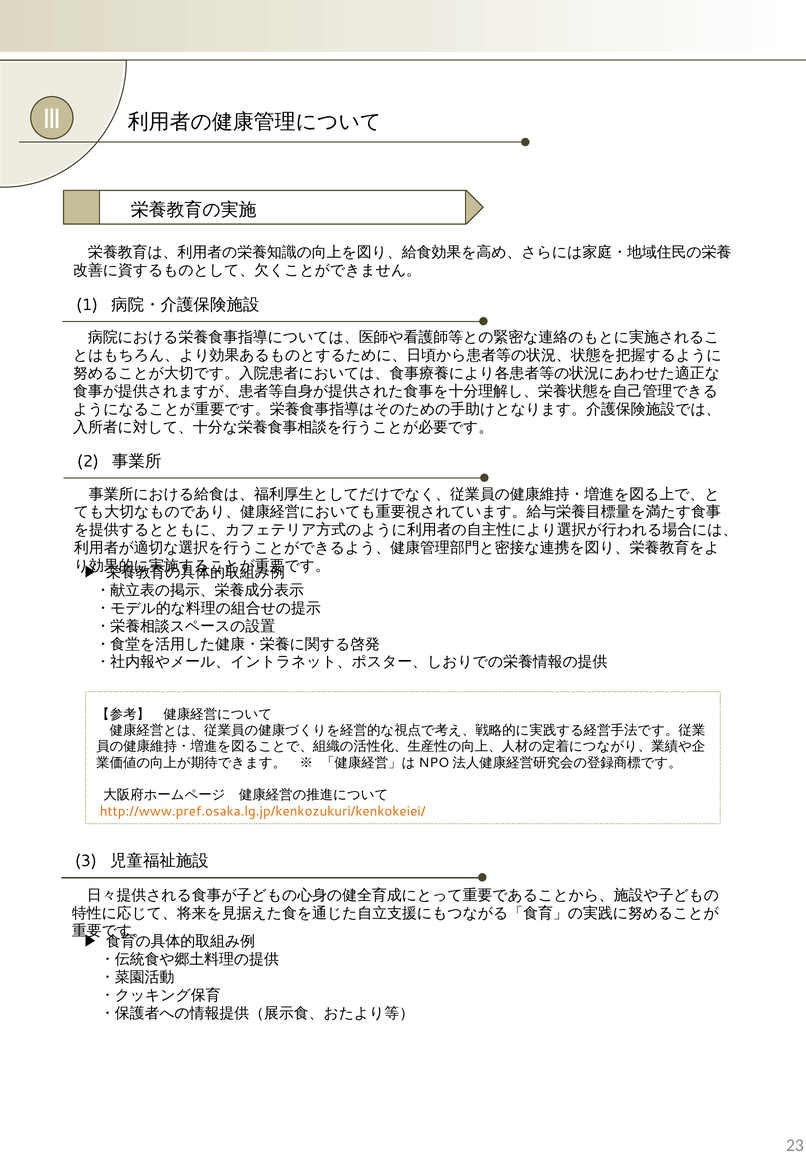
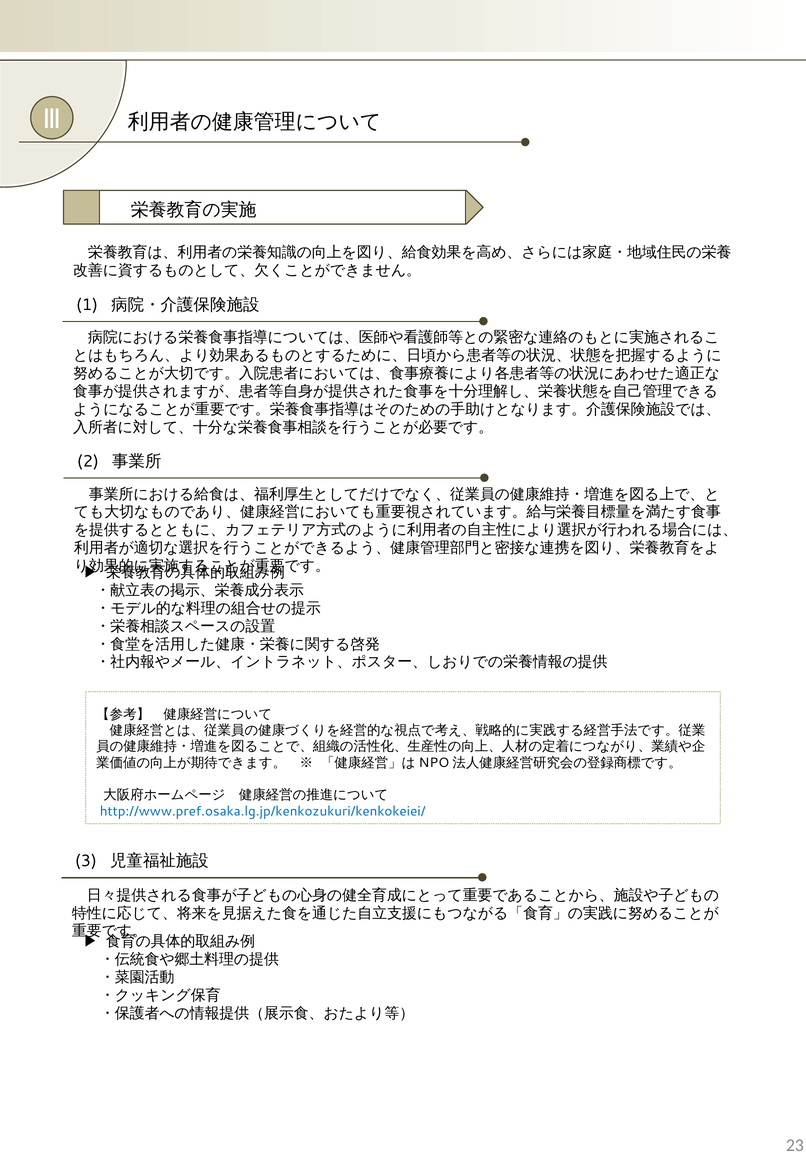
http://www.pref.osaka.lg.jp/kenkozukuri/kenkokeiei/ colour: orange -> blue
